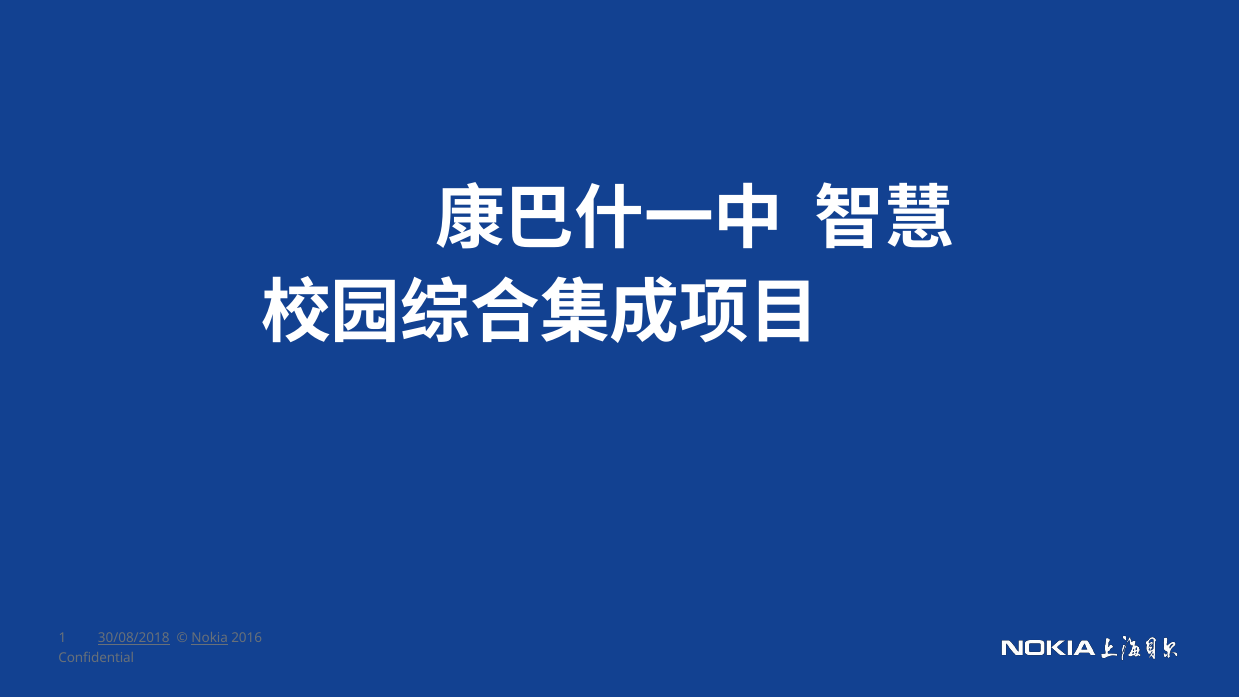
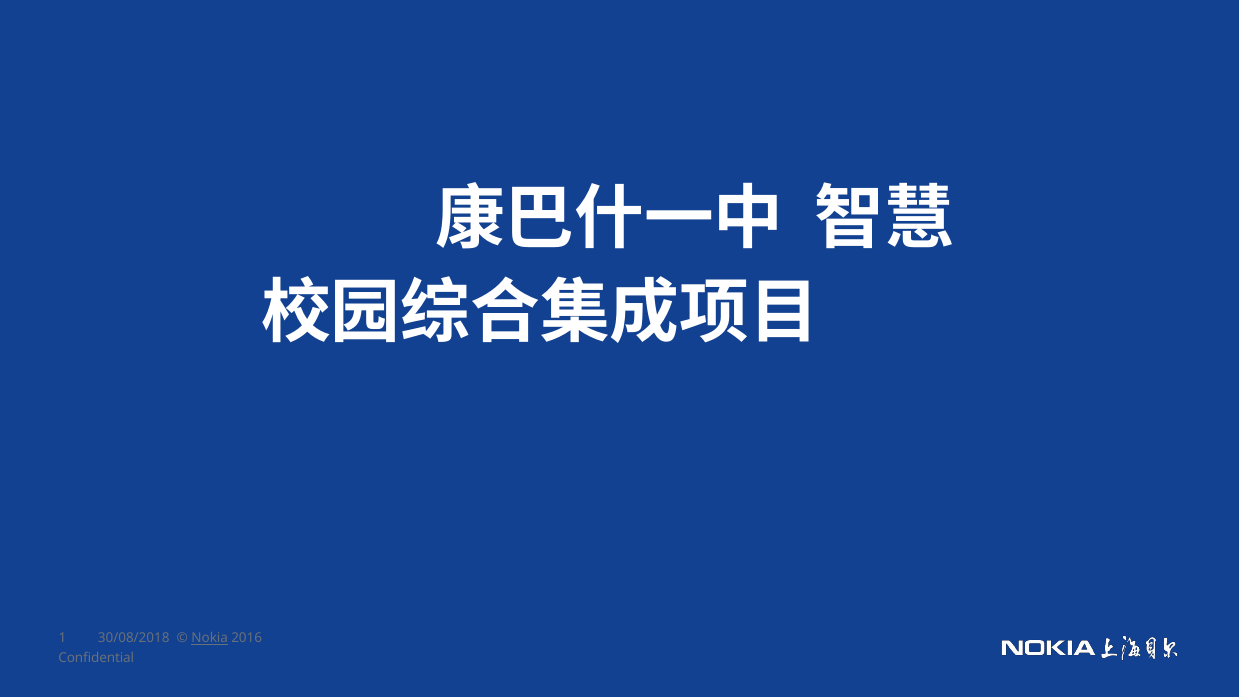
30/08/2018 underline: present -> none
